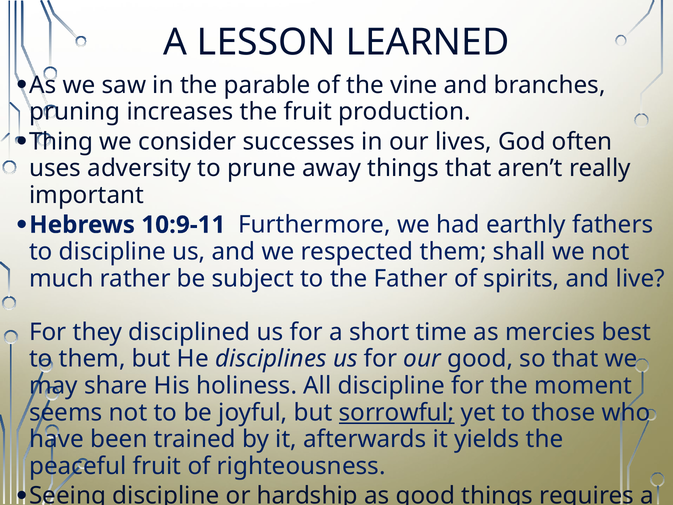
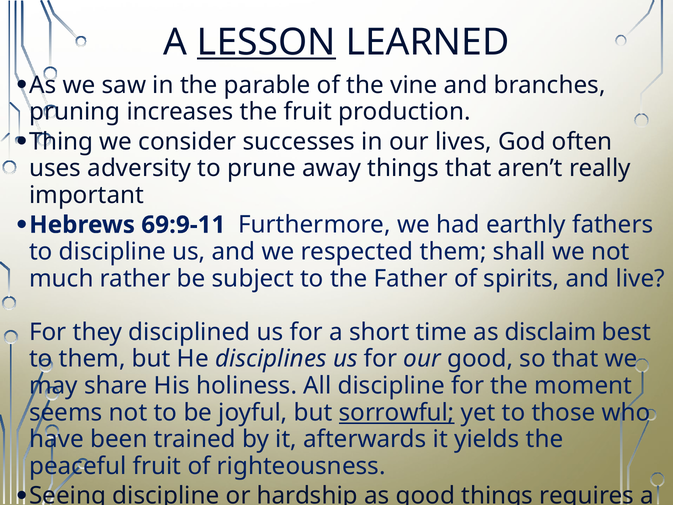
LESSON underline: none -> present
10:9-11: 10:9-11 -> 69:9-11
mercies: mercies -> disclaim
